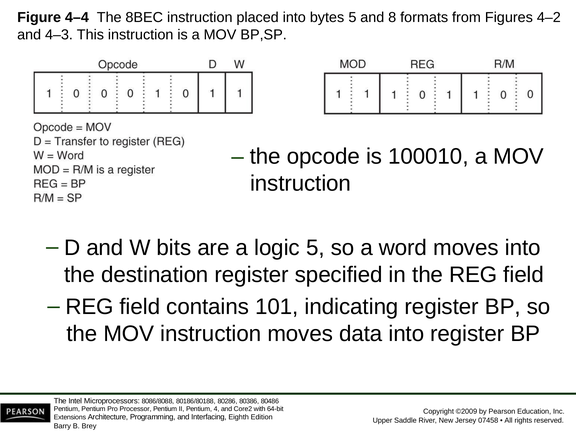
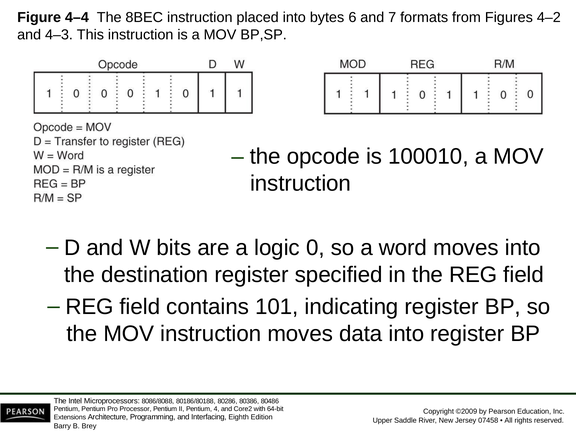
bytes 5: 5 -> 6
8: 8 -> 7
logic 5: 5 -> 0
